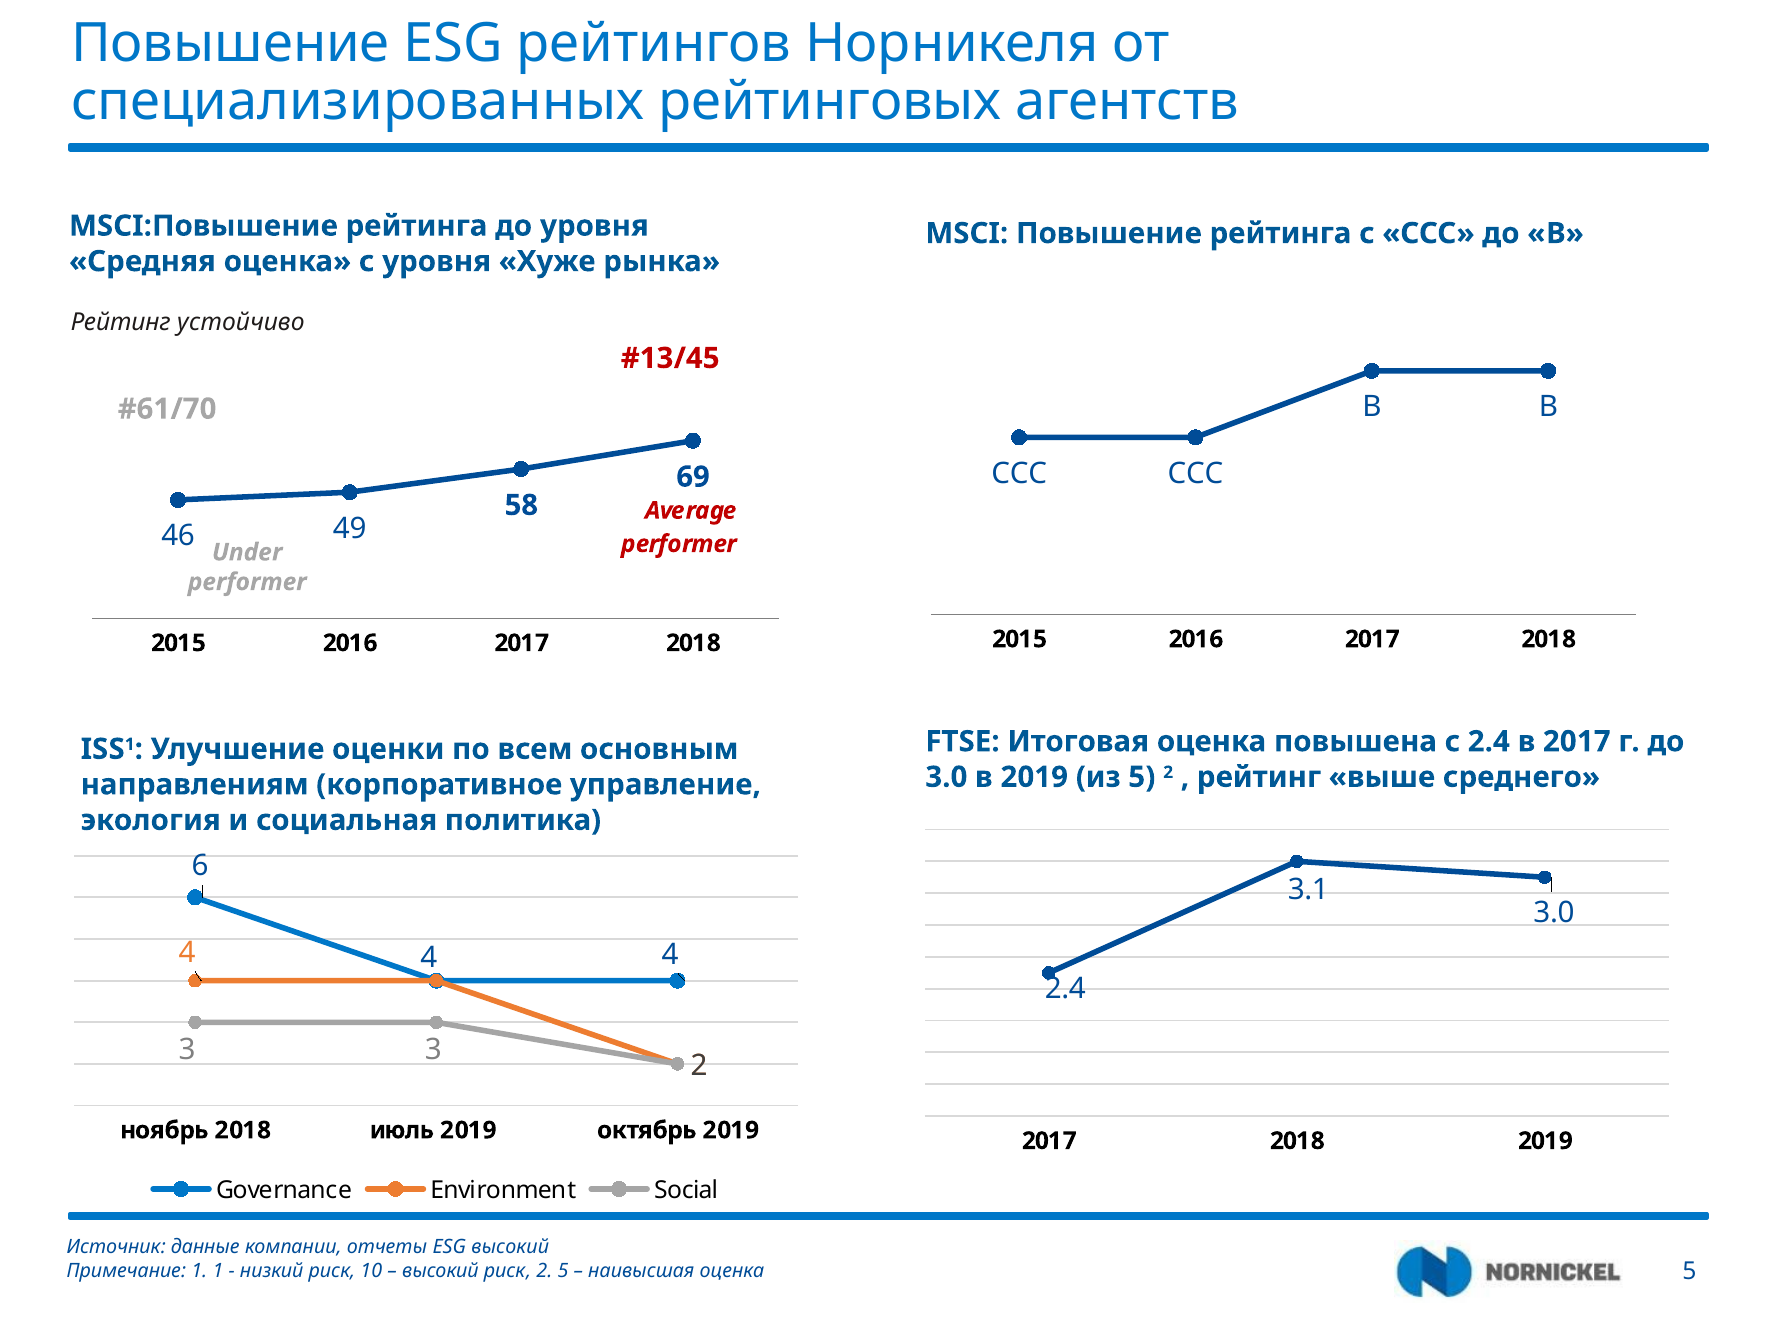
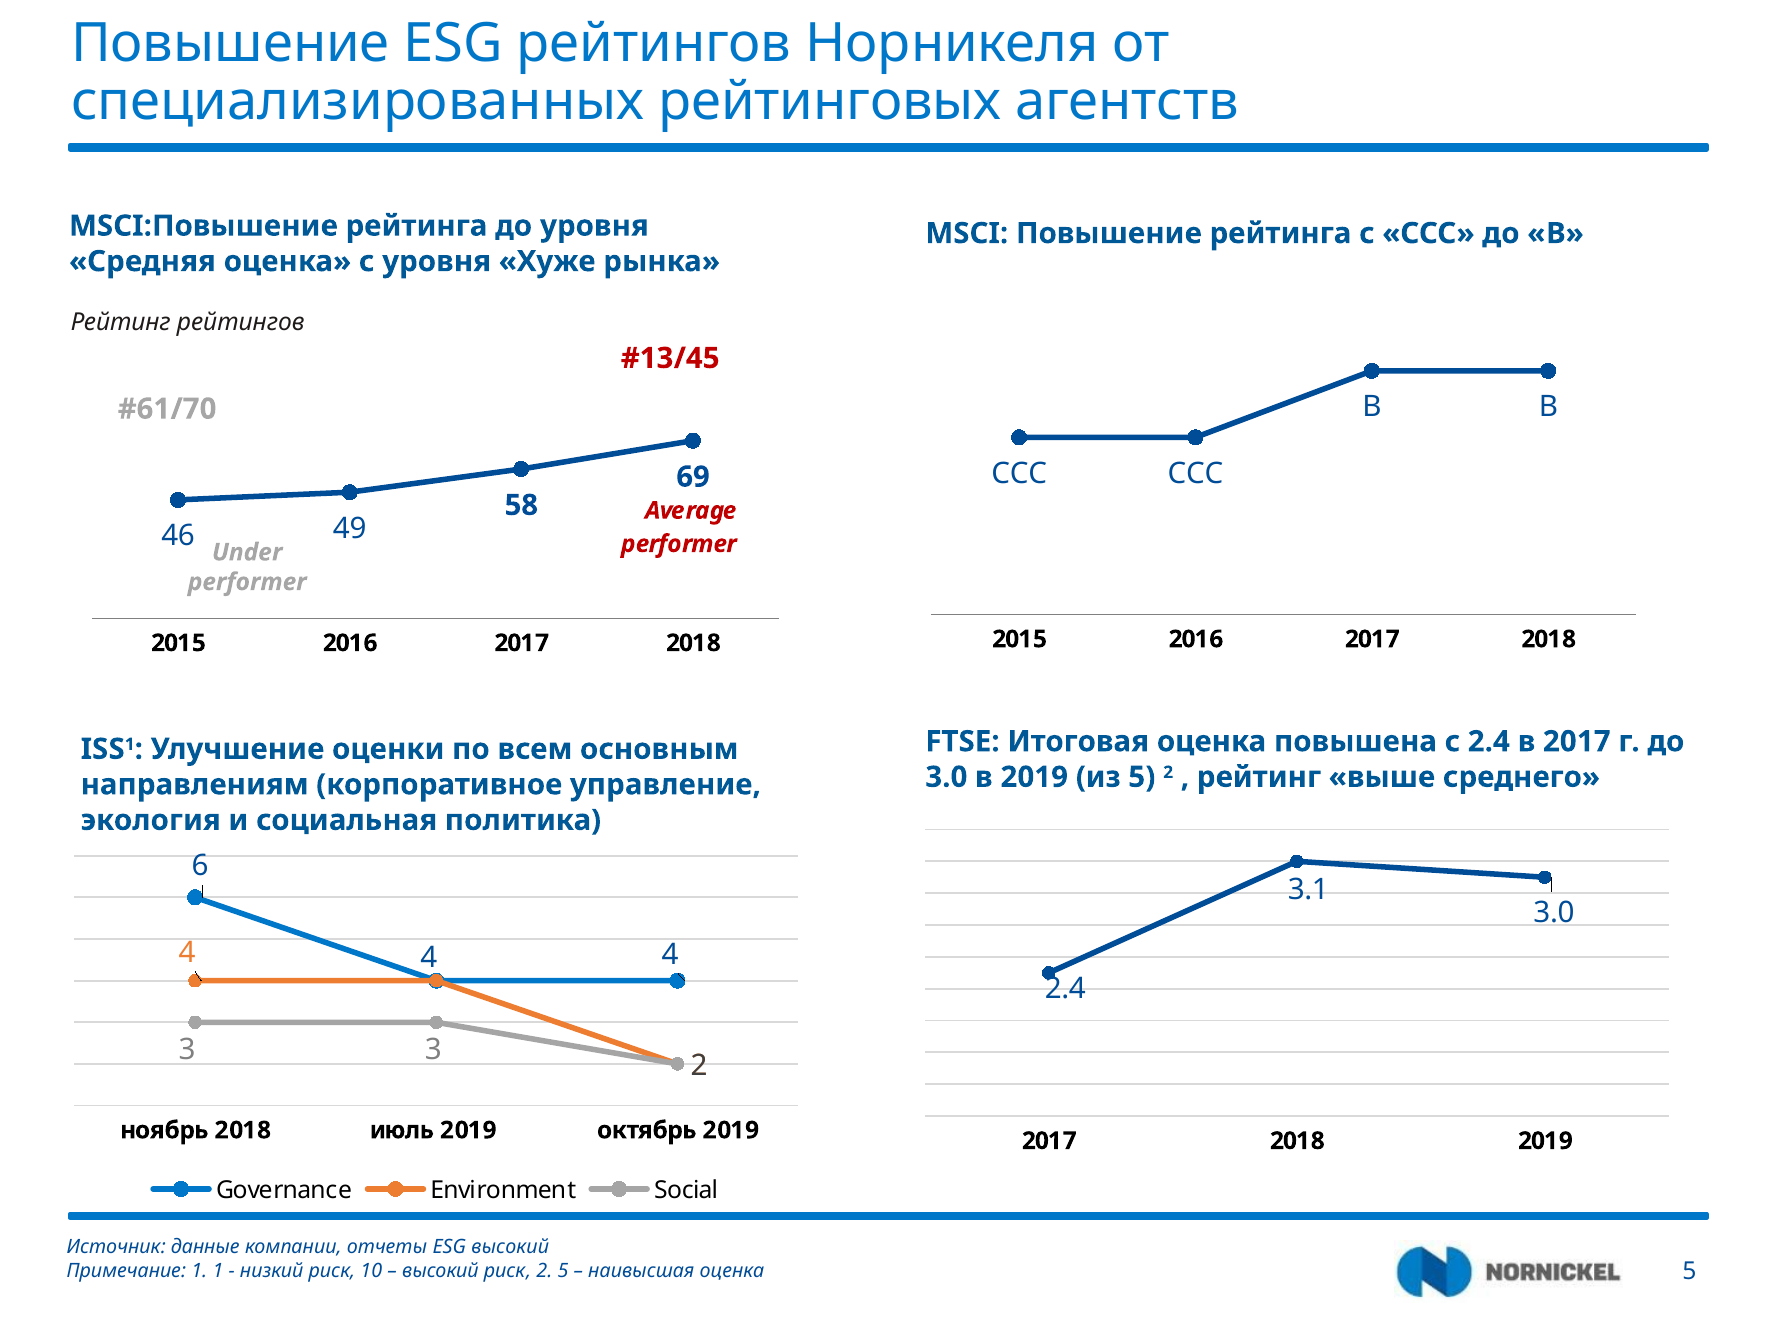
Рейтинг устойчиво: устойчиво -> рейтингов
